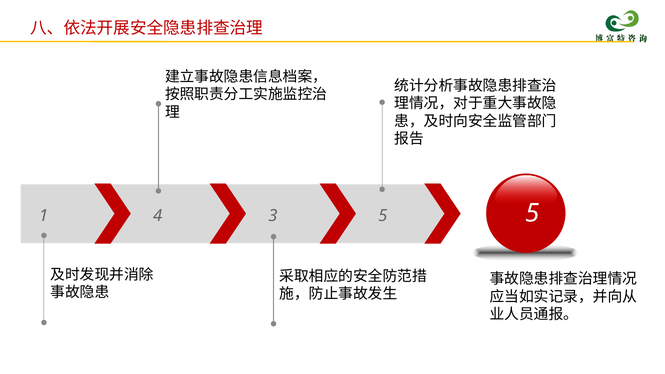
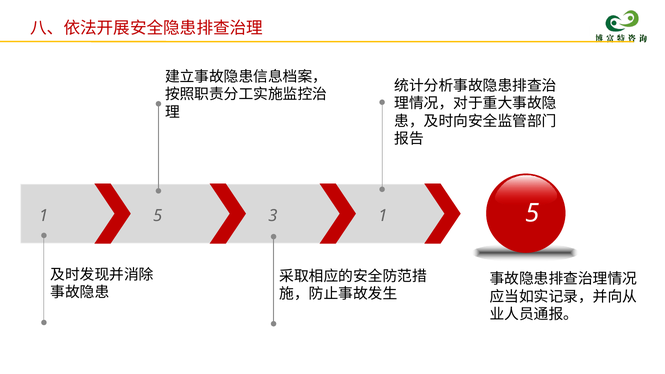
1 4: 4 -> 5
3 5: 5 -> 1
